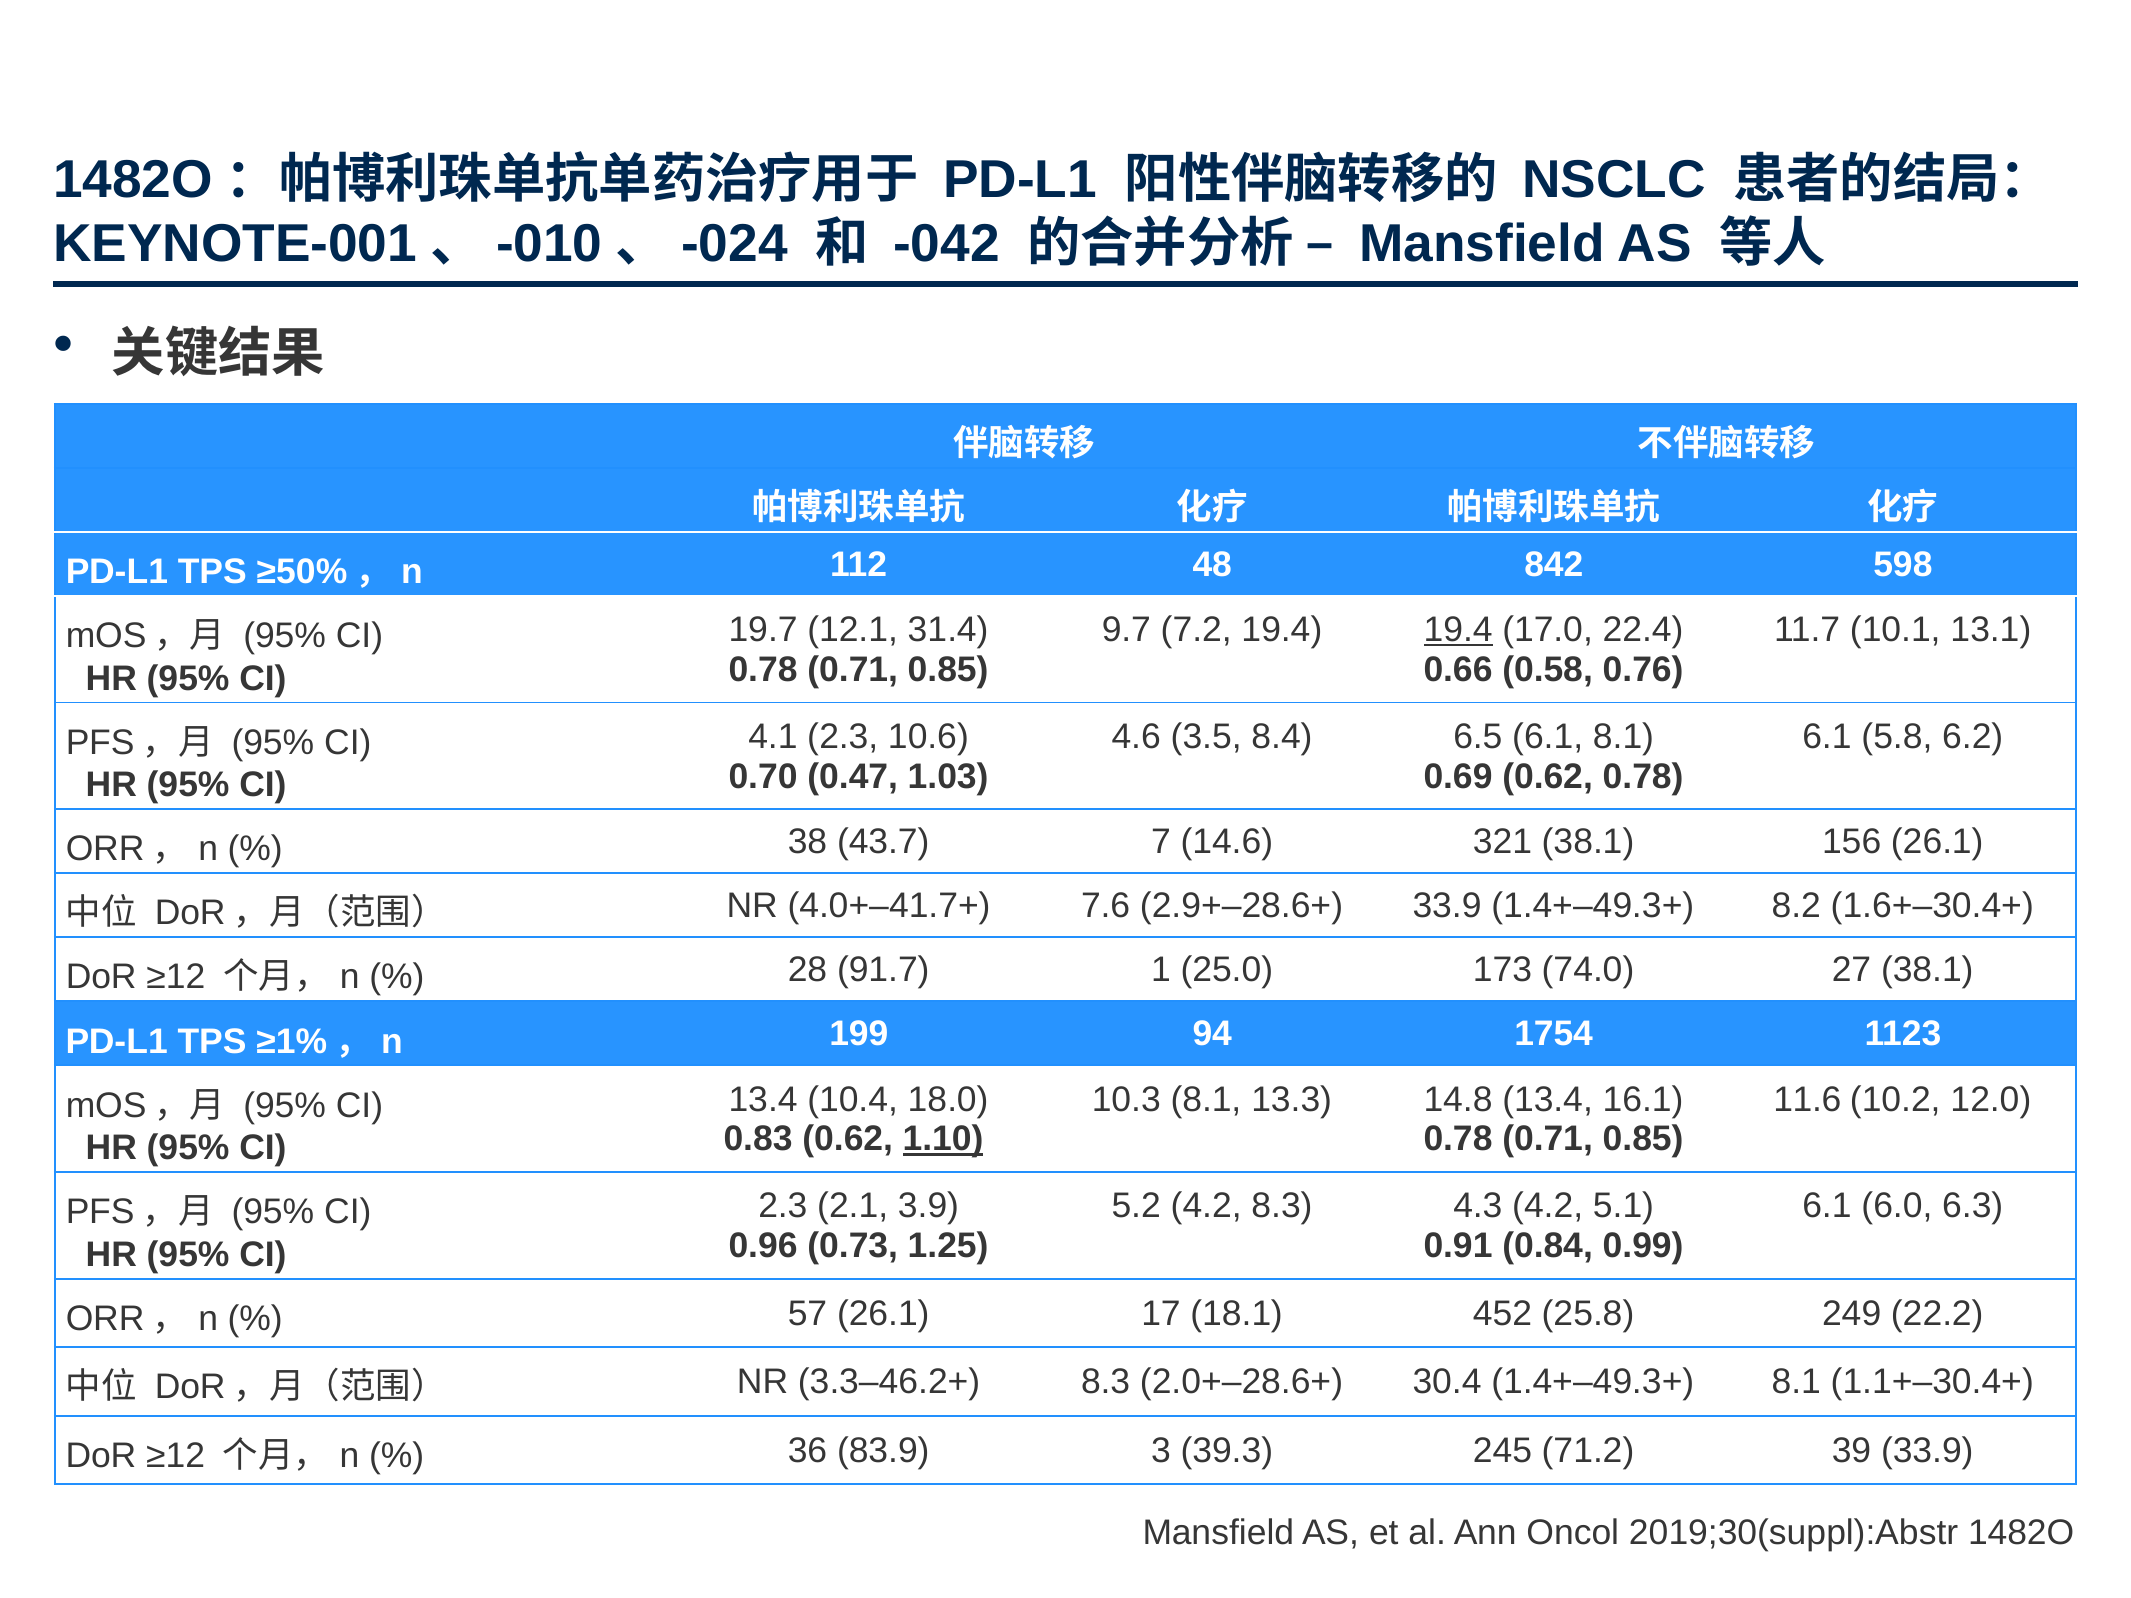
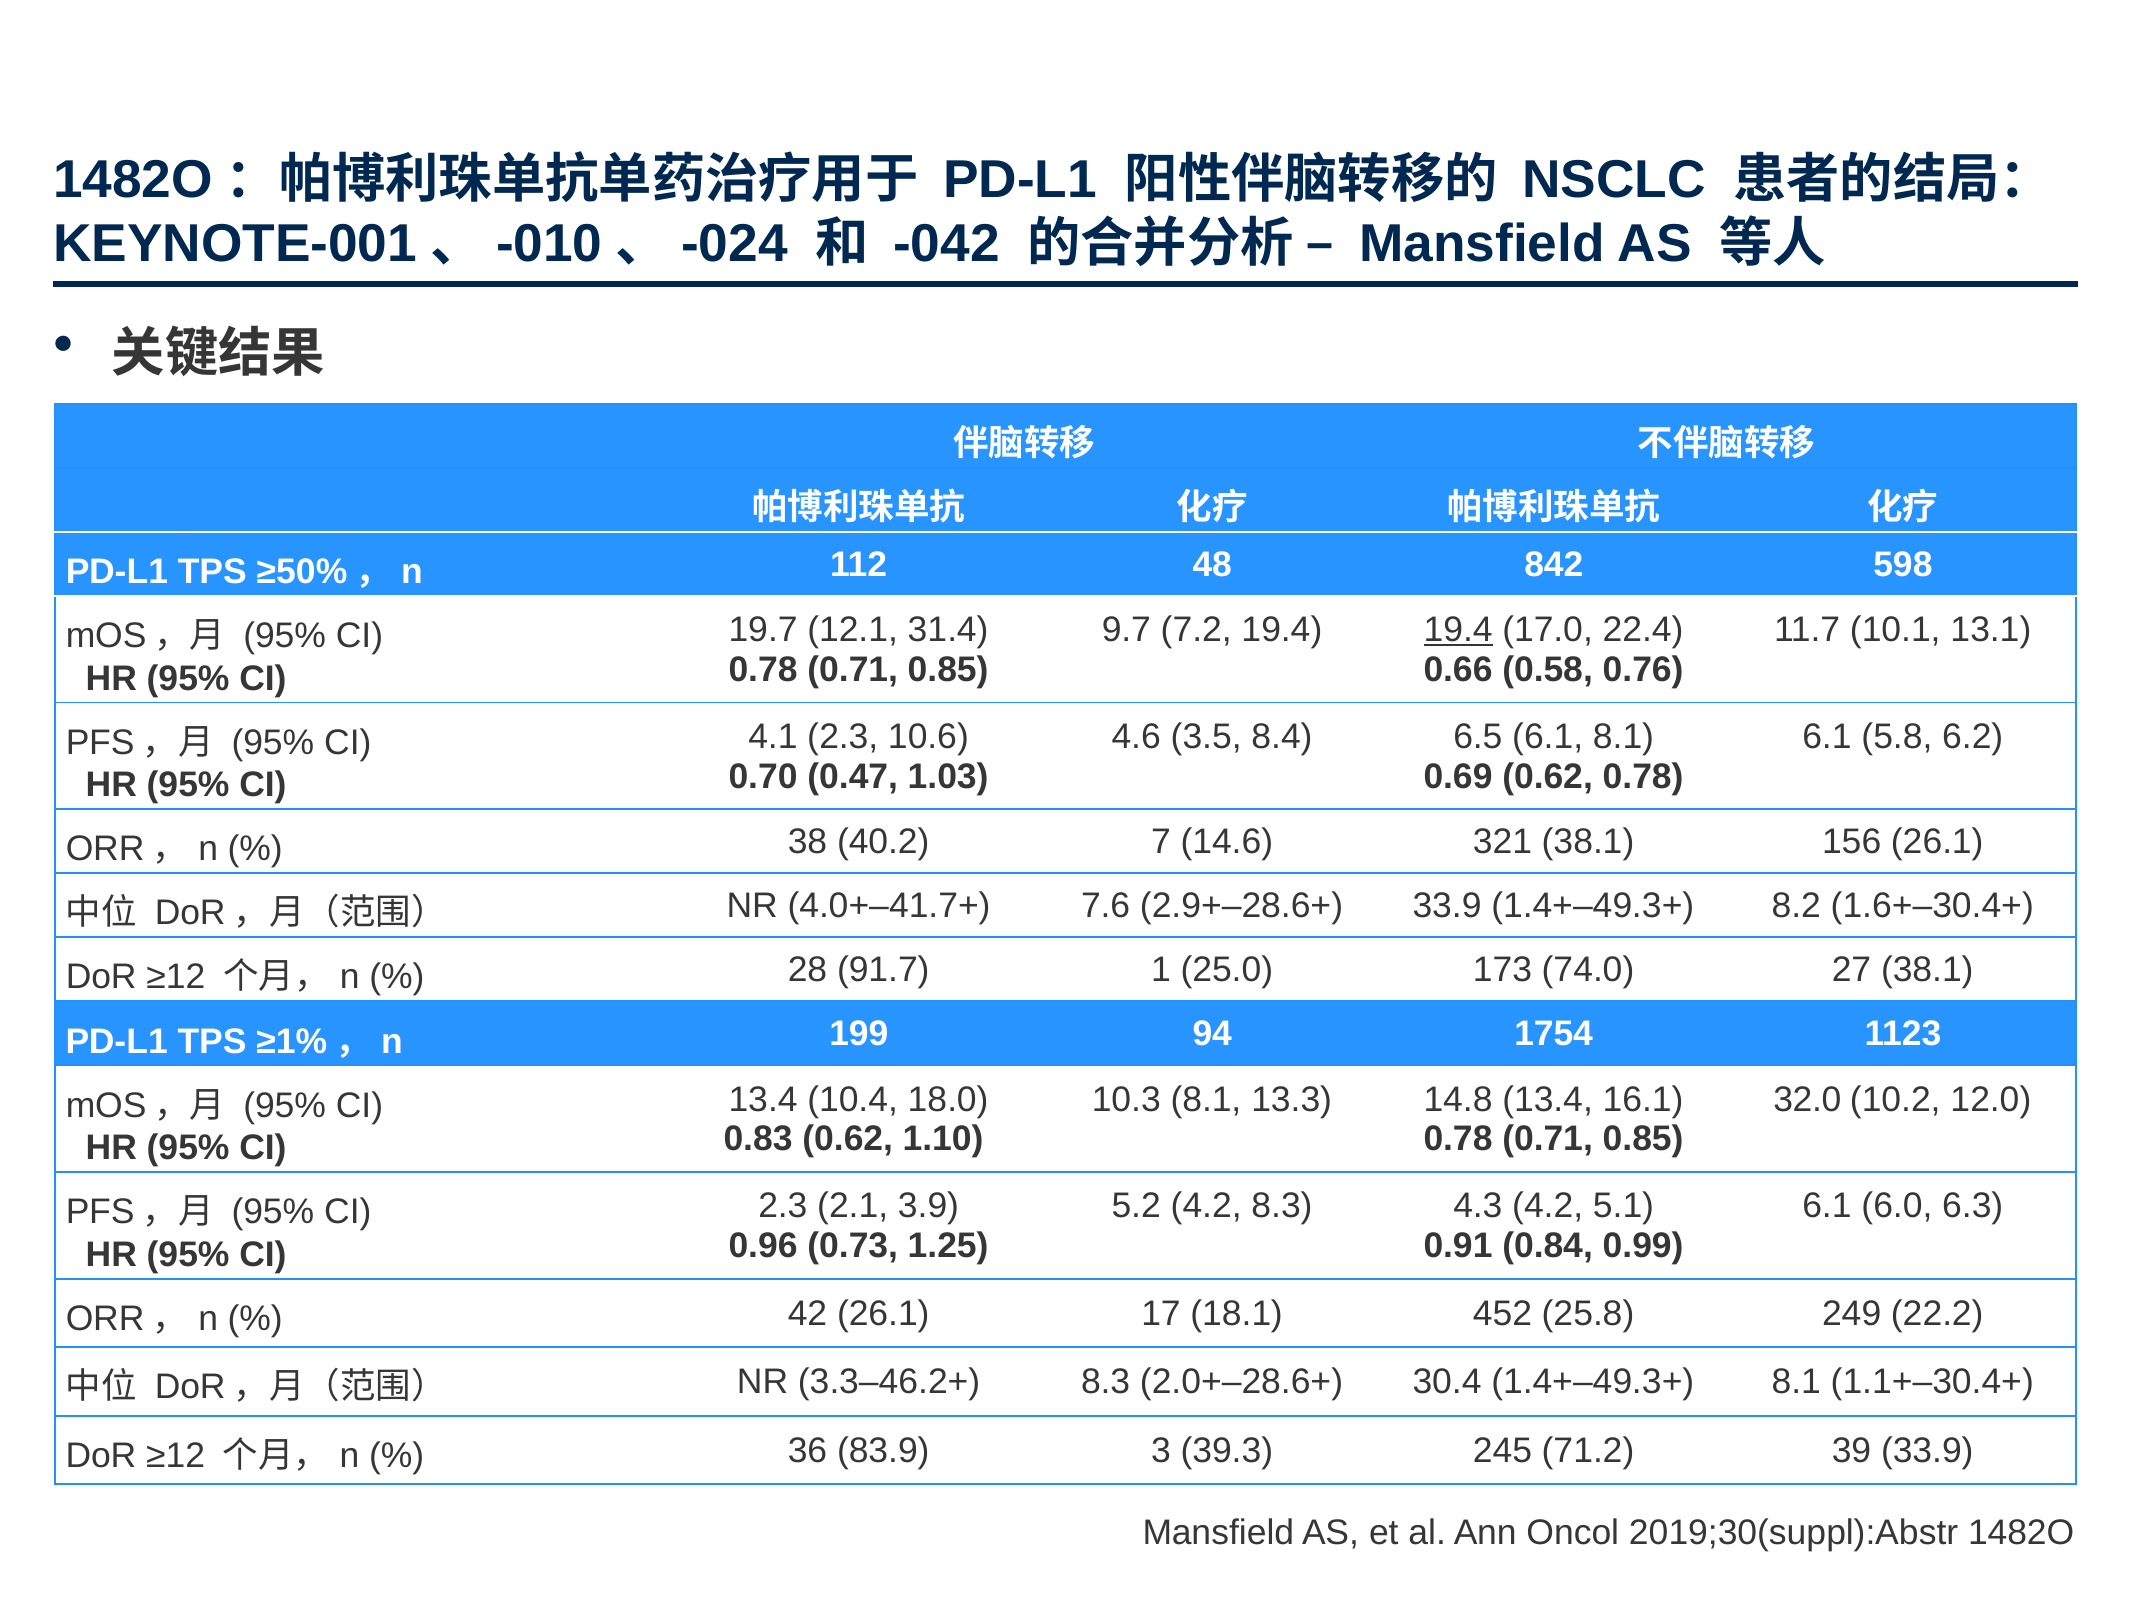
43.7: 43.7 -> 40.2
11.6: 11.6 -> 32.0
1.10 underline: present -> none
57: 57 -> 42
